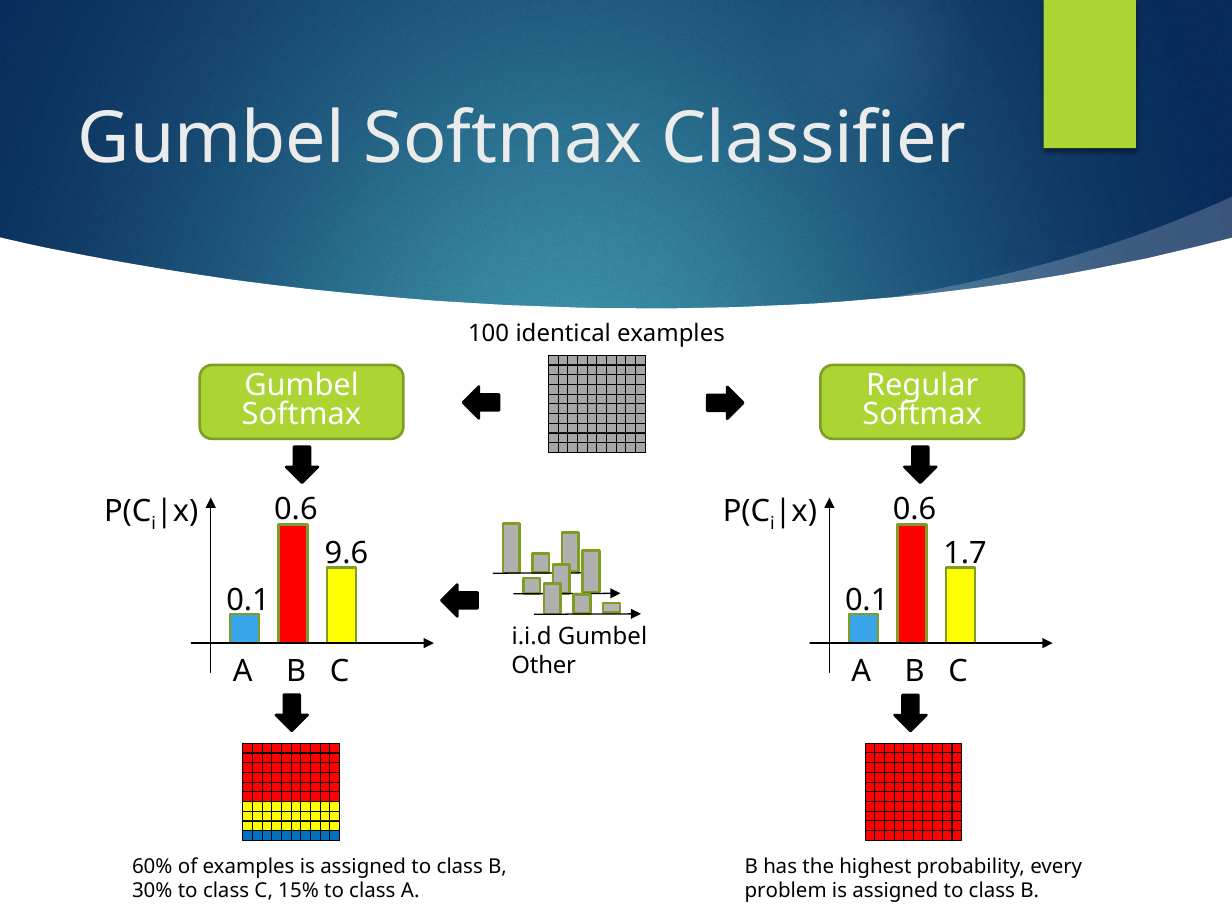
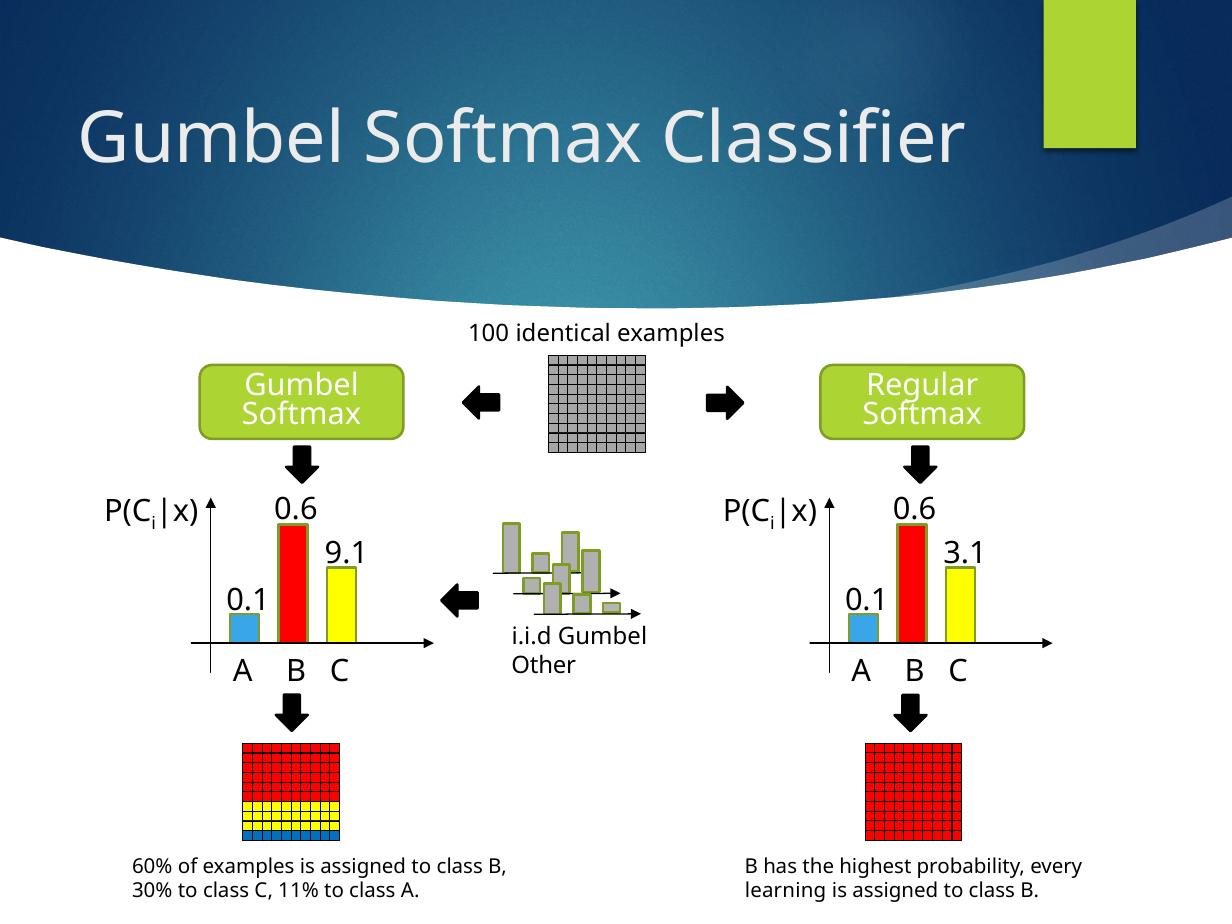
9.6: 9.6 -> 9.1
1.7: 1.7 -> 3.1
15%: 15% -> 11%
problem: problem -> learning
